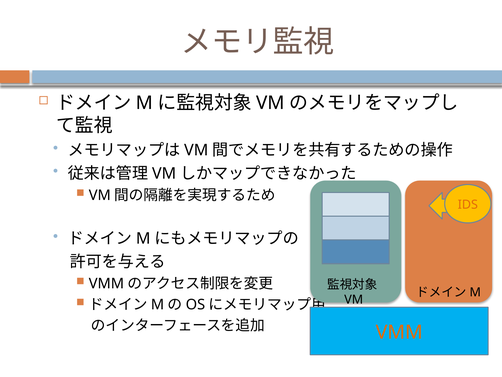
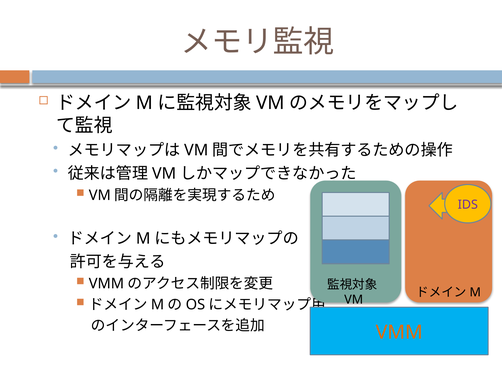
IDS colour: orange -> purple
